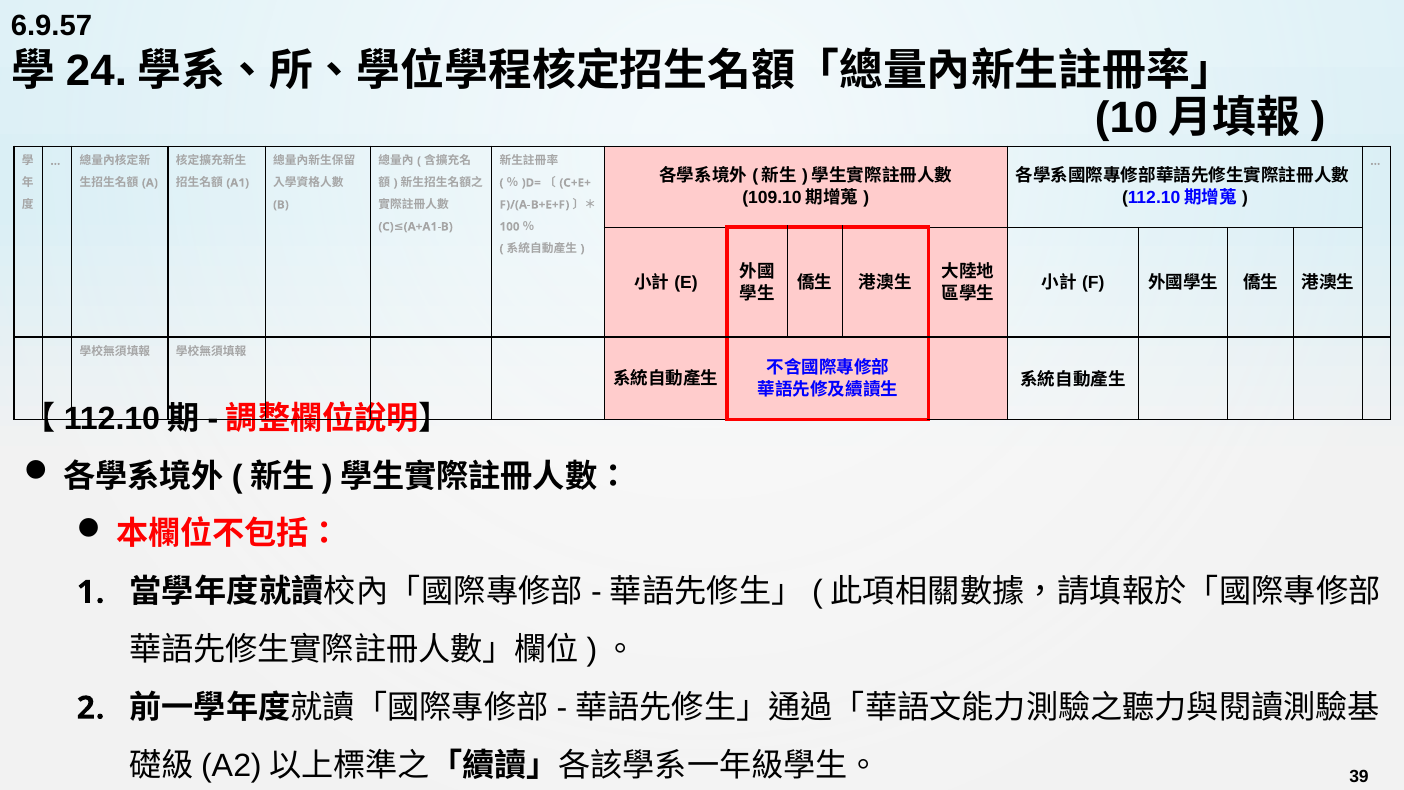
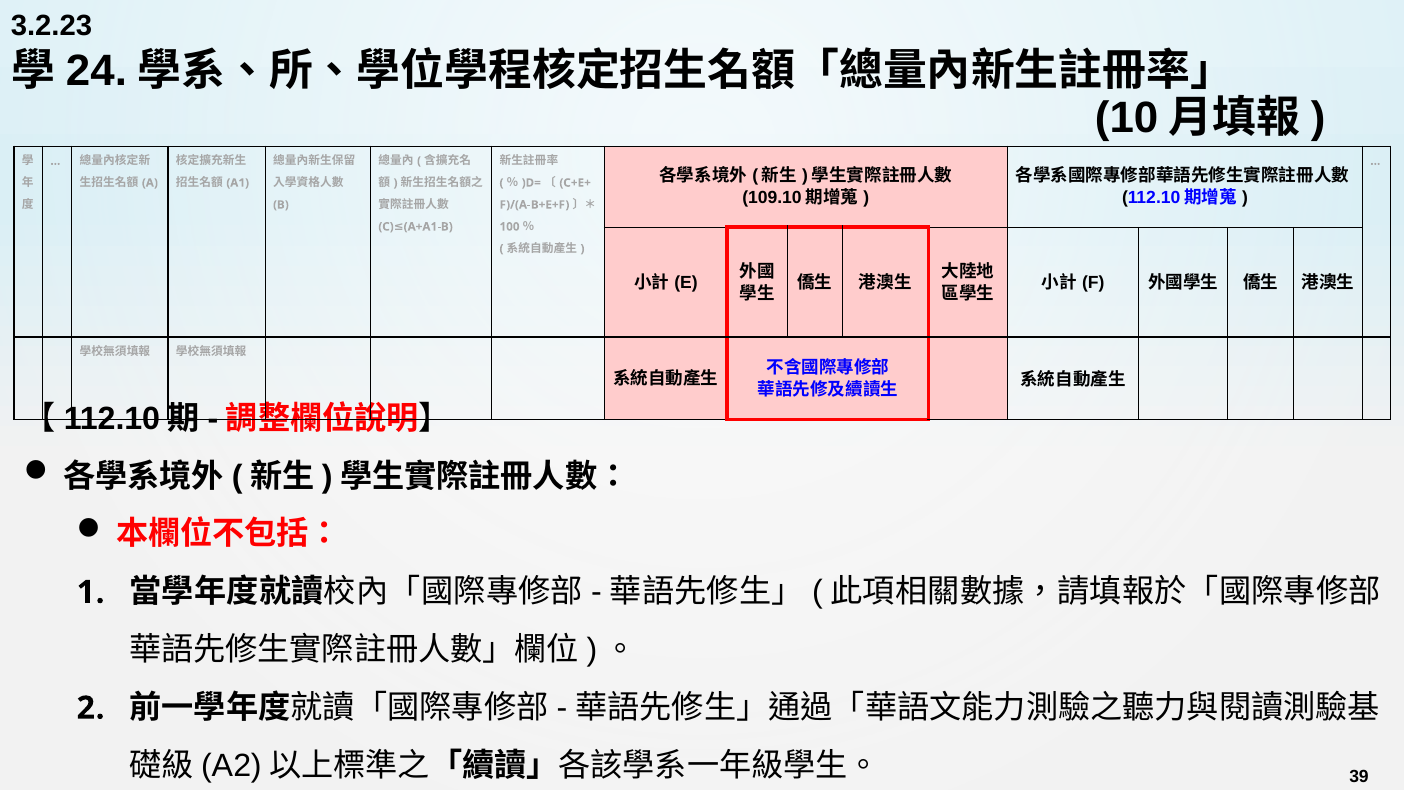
6.9.57: 6.9.57 -> 3.2.23
